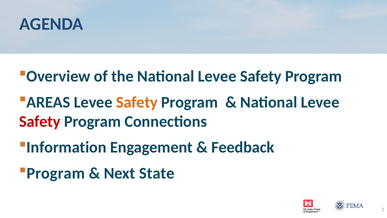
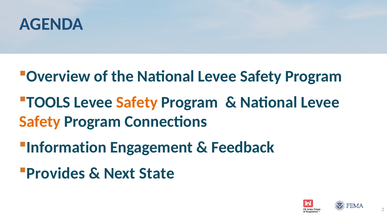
AREAS: AREAS -> TOOLS
Safety at (40, 121) colour: red -> orange
Program at (56, 173): Program -> Provides
